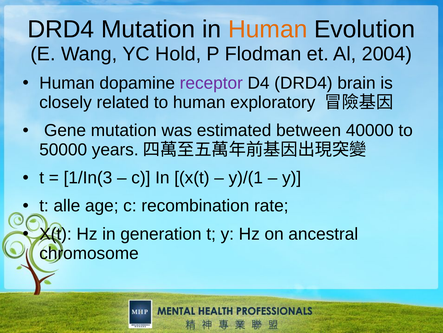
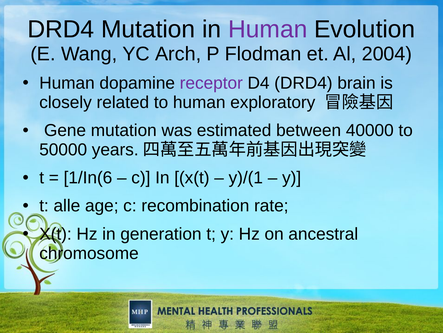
Human at (268, 29) colour: orange -> purple
Hold: Hold -> Arch
1/In(3: 1/In(3 -> 1/In(6
